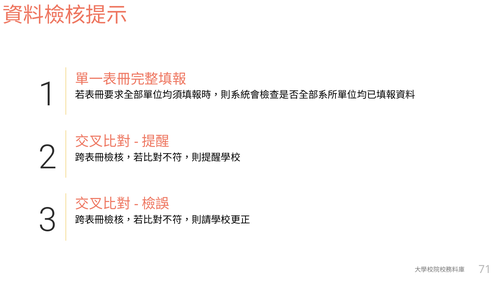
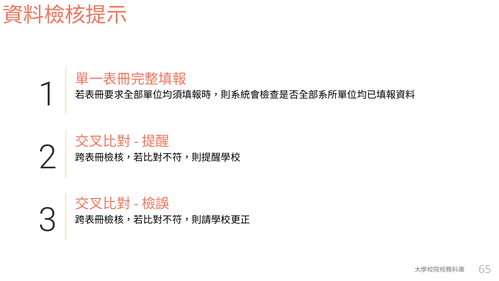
71: 71 -> 65
